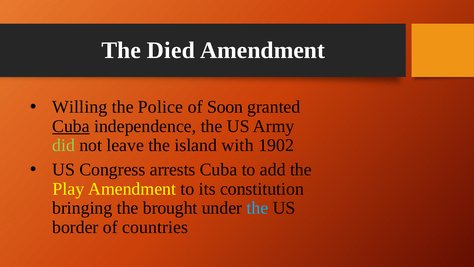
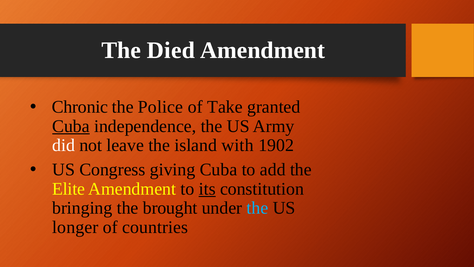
Willing: Willing -> Chronic
Soon: Soon -> Take
did colour: light green -> white
arrests: arrests -> giving
Play: Play -> Elite
its underline: none -> present
border: border -> longer
